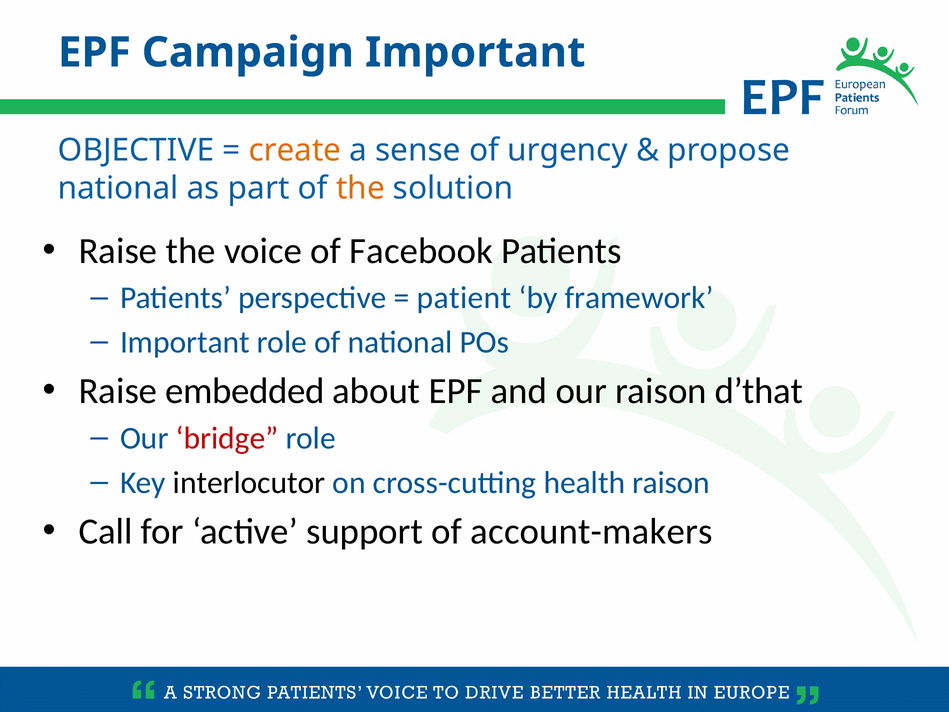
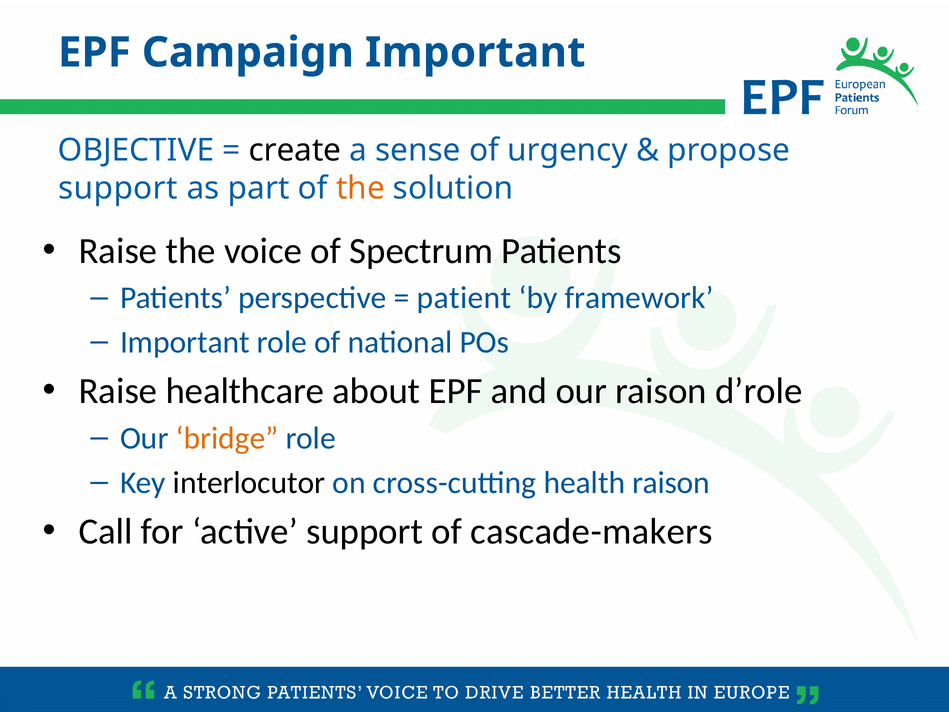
create colour: orange -> black
national at (118, 188): national -> support
Facebook: Facebook -> Spectrum
embedded: embedded -> healthcare
d’that: d’that -> d’role
bridge colour: red -> orange
account-makers: account-makers -> cascade-makers
